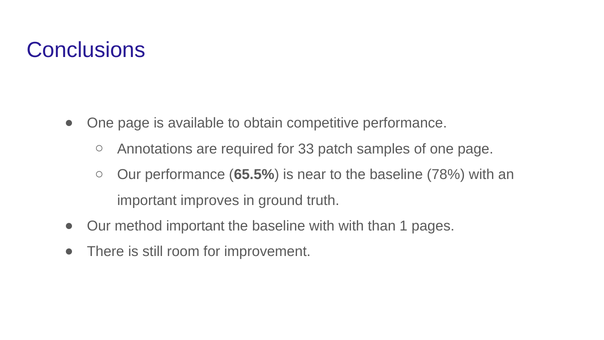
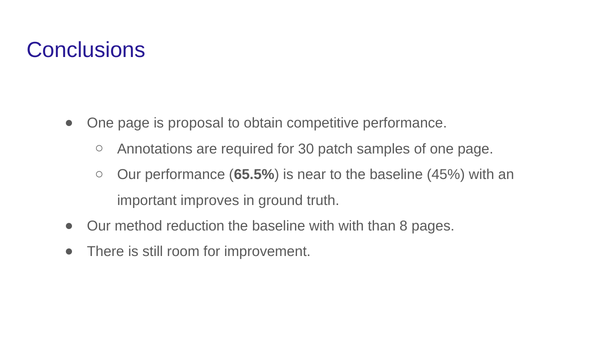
available: available -> proposal
33: 33 -> 30
78%: 78% -> 45%
method important: important -> reduction
1: 1 -> 8
